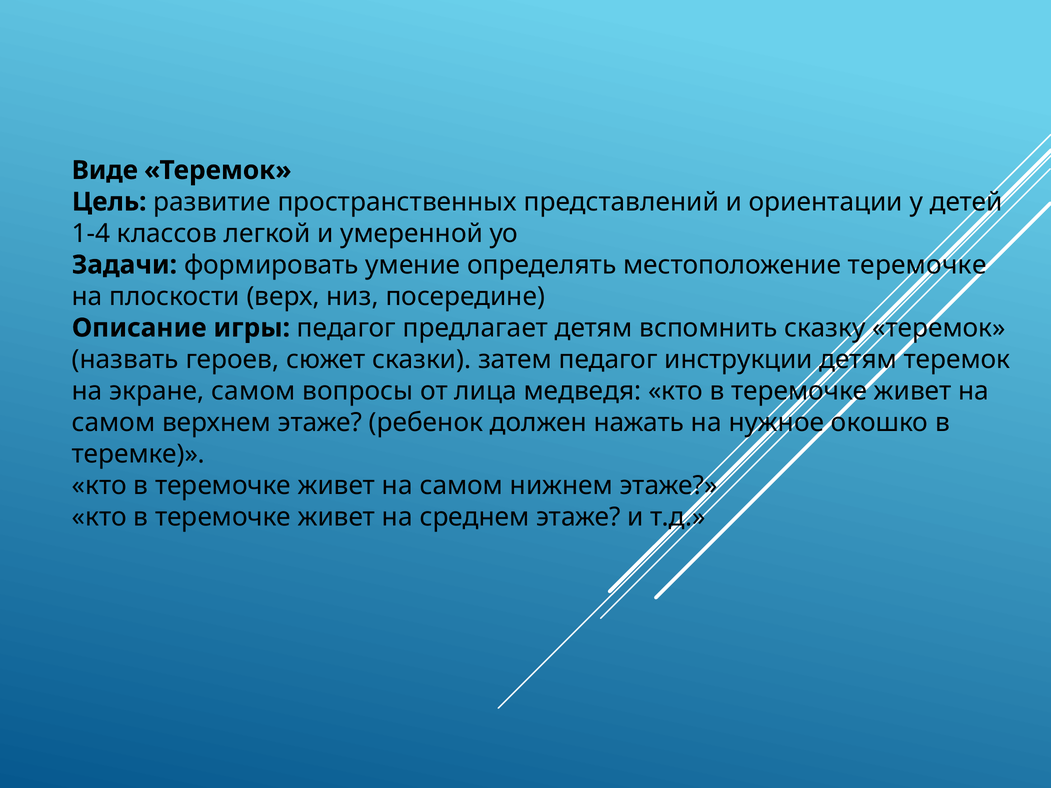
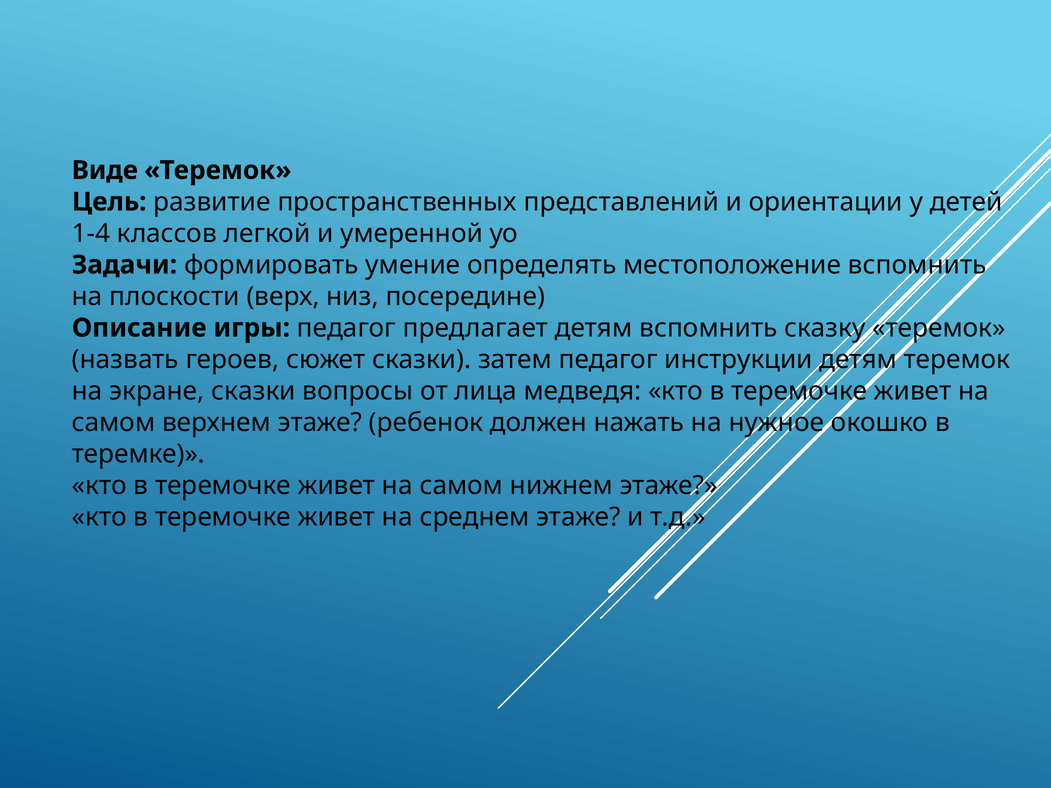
местоположение теремочке: теремочке -> вспомнить
экране самом: самом -> сказки
